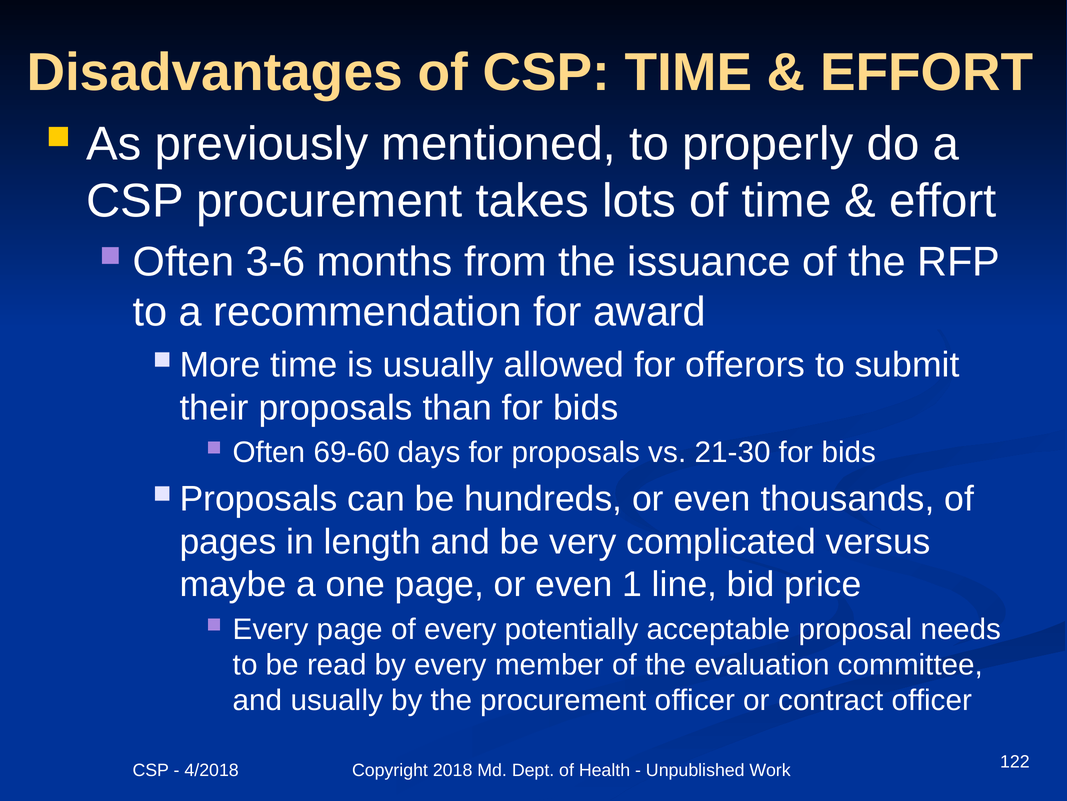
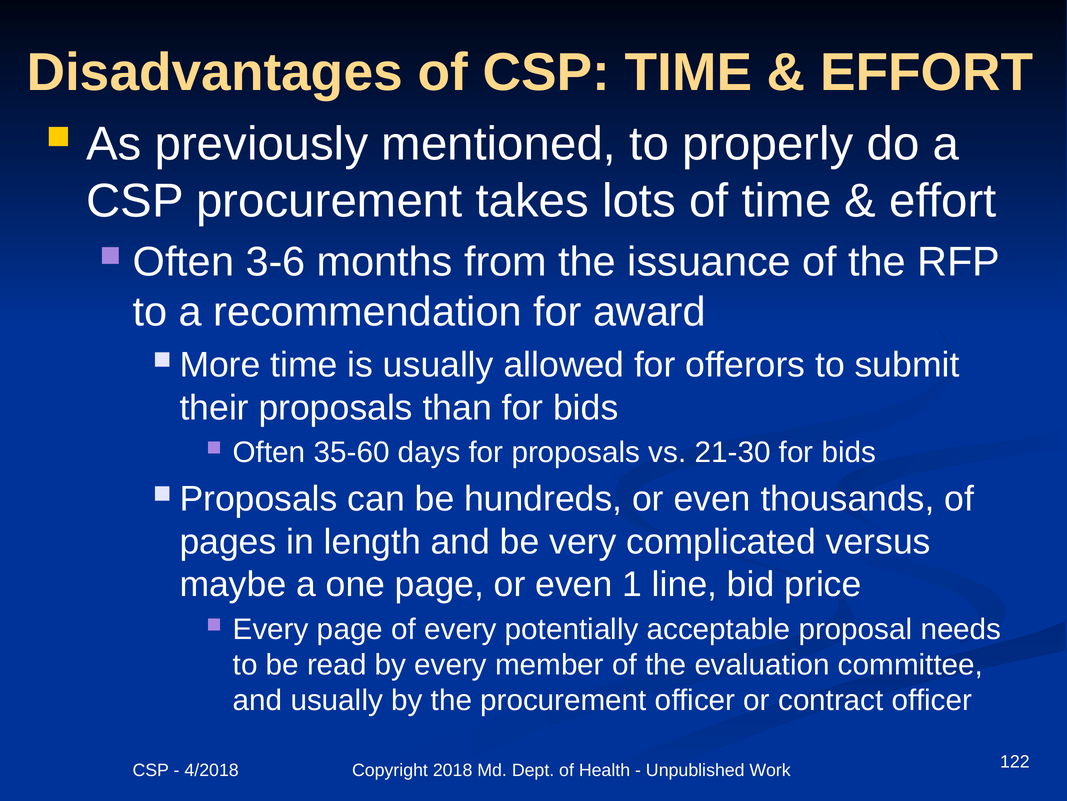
69-60: 69-60 -> 35-60
